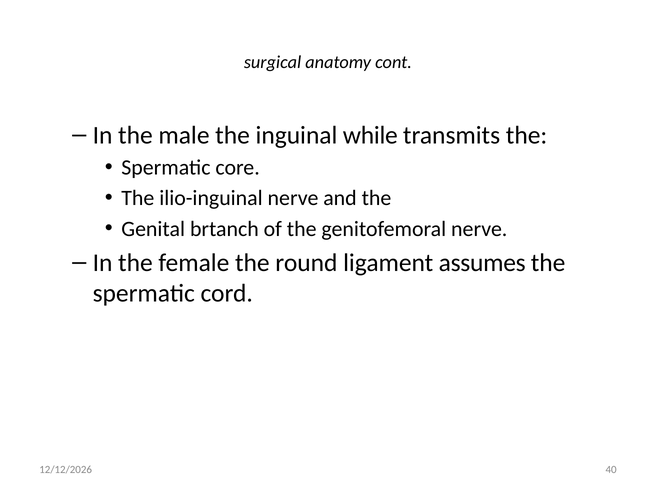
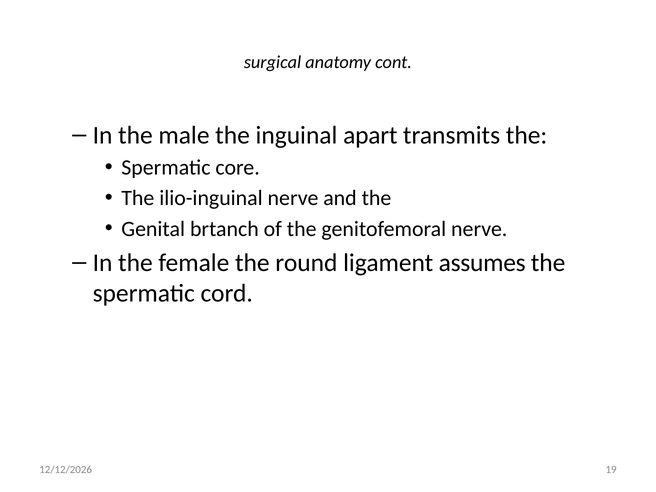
while: while -> apart
40: 40 -> 19
